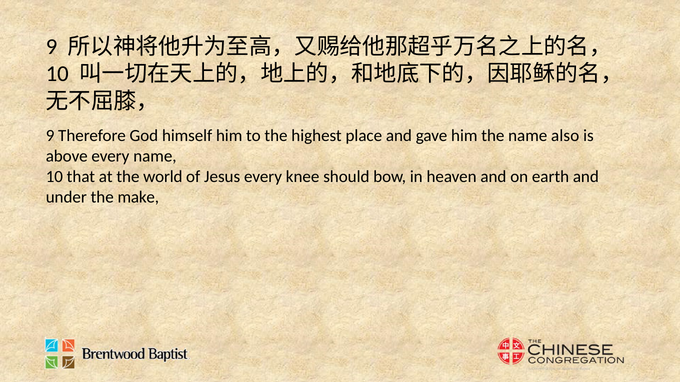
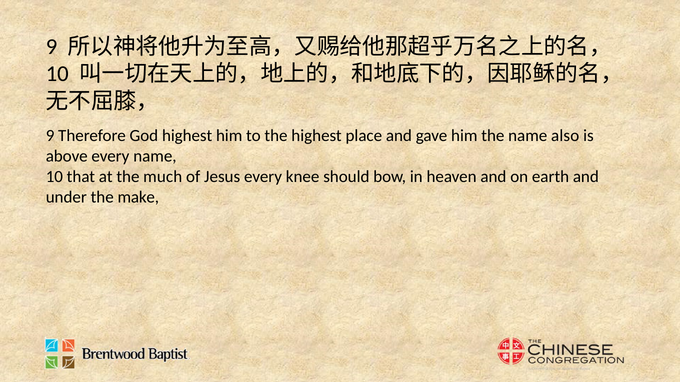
God himself: himself -> highest
world: world -> much
